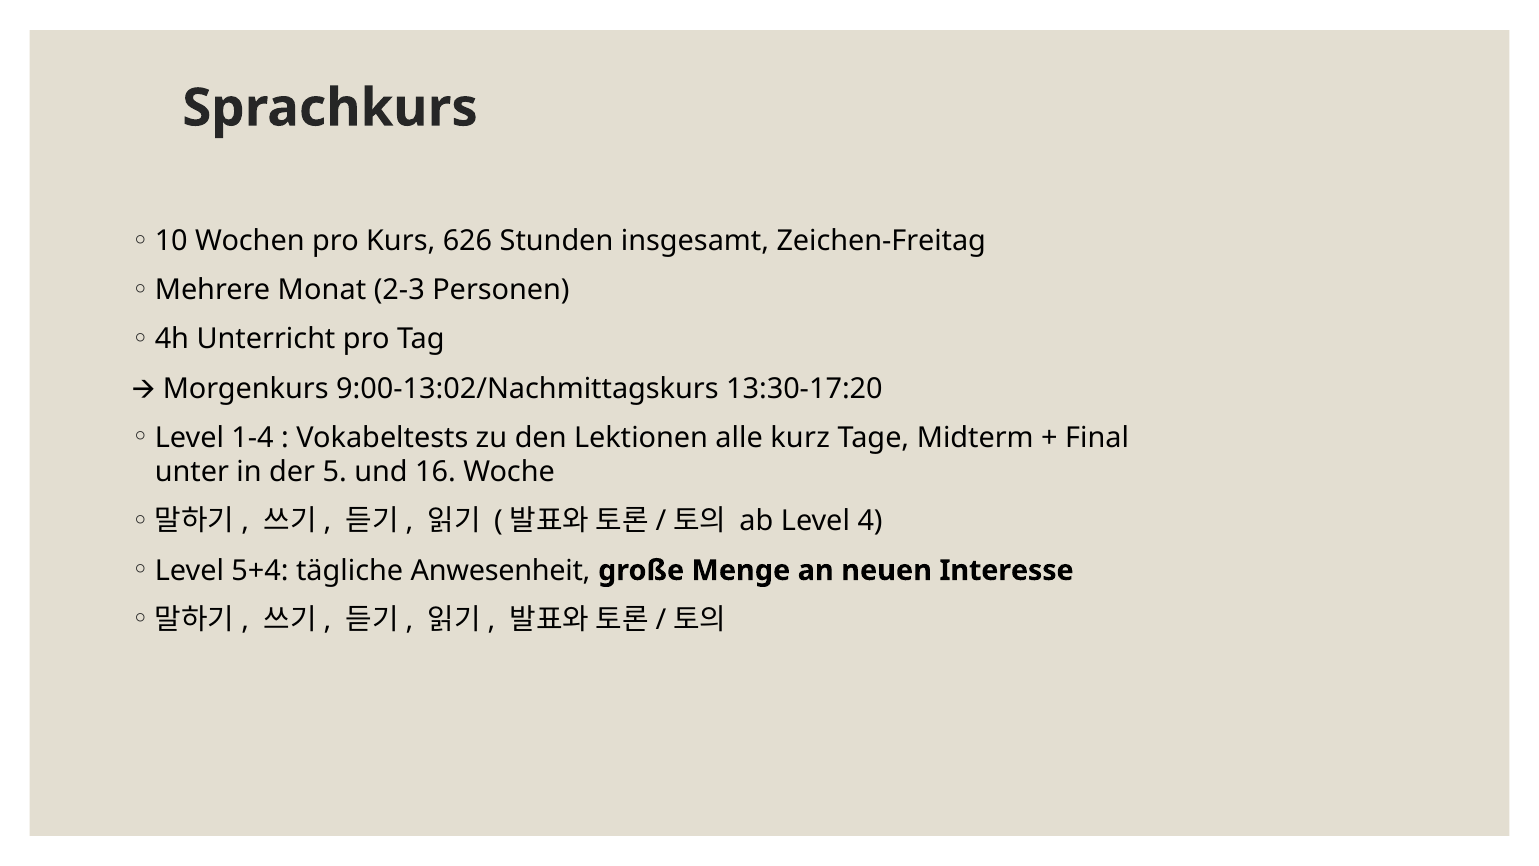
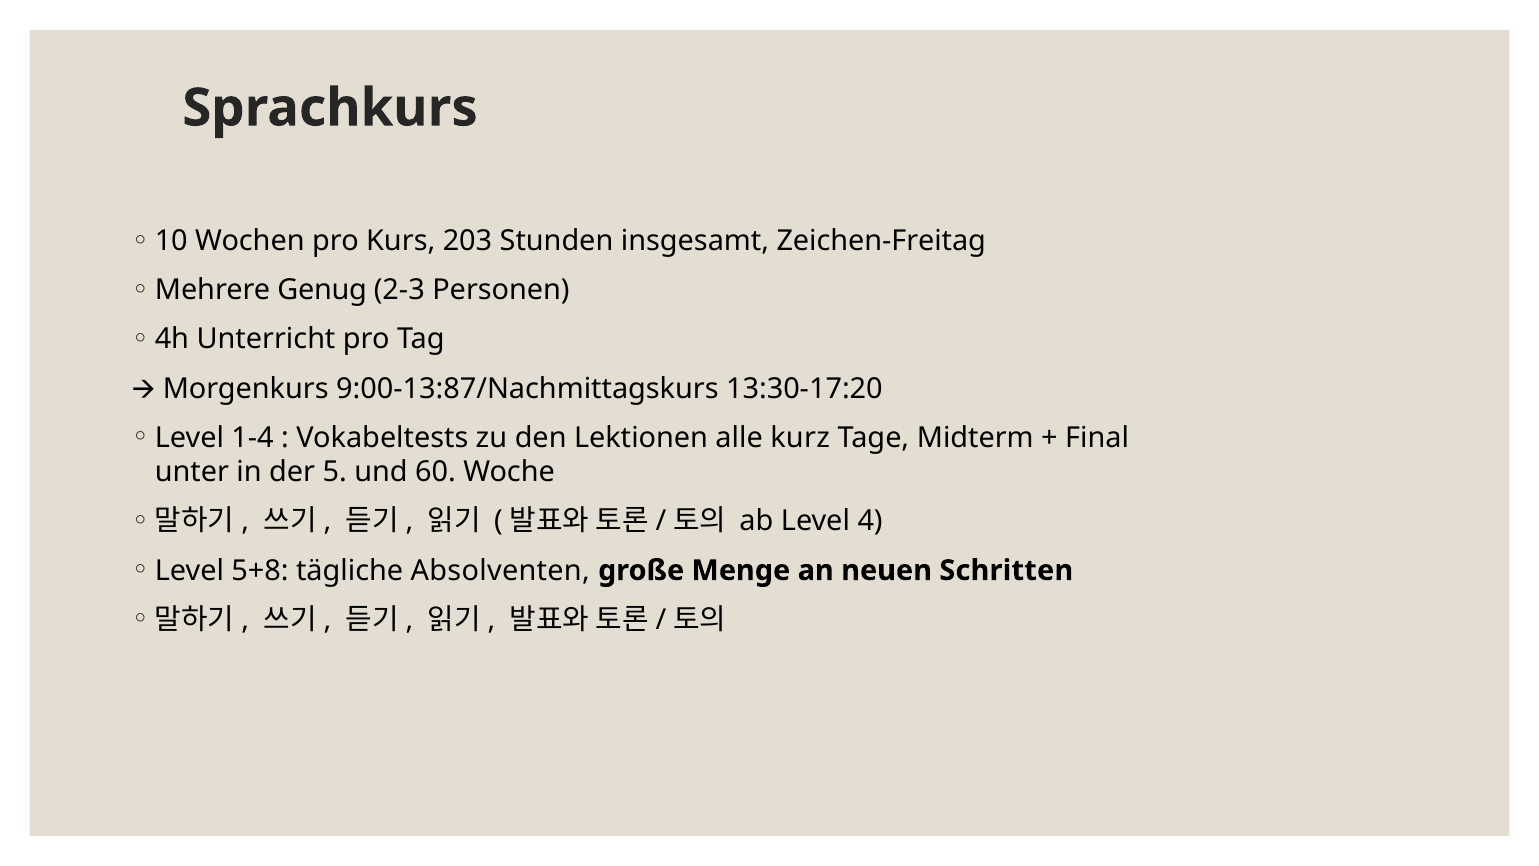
626: 626 -> 203
Monat: Monat -> Genug
9:00-13:02/Nachmittagskurs: 9:00-13:02/Nachmittagskurs -> 9:00-13:87/Nachmittagskurs
16: 16 -> 60
5+4: 5+4 -> 5+8
Anwesenheit: Anwesenheit -> Absolventen
Interesse: Interesse -> Schritten
